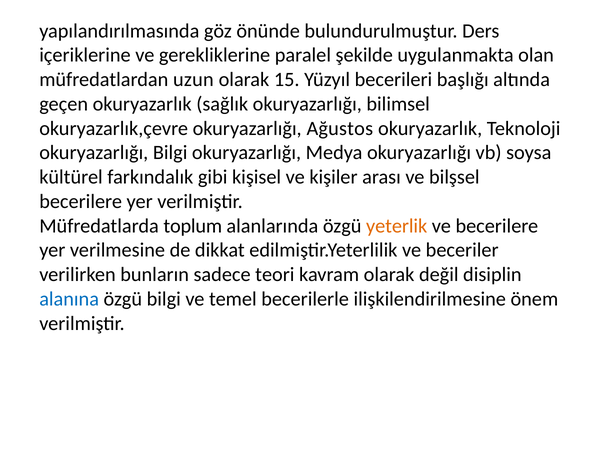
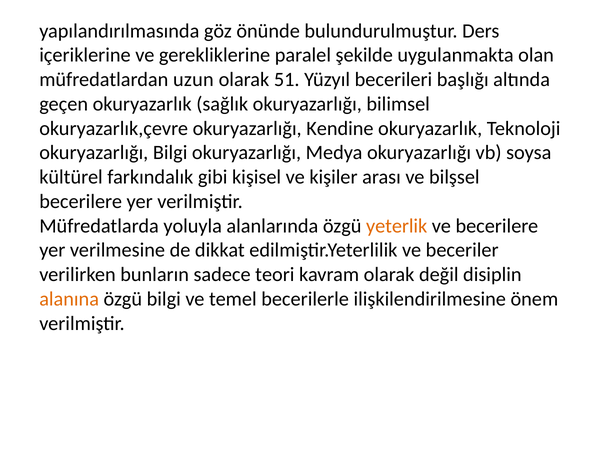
15: 15 -> 51
Ağustos: Ağustos -> Kendine
toplum: toplum -> yoluyla
alanına colour: blue -> orange
